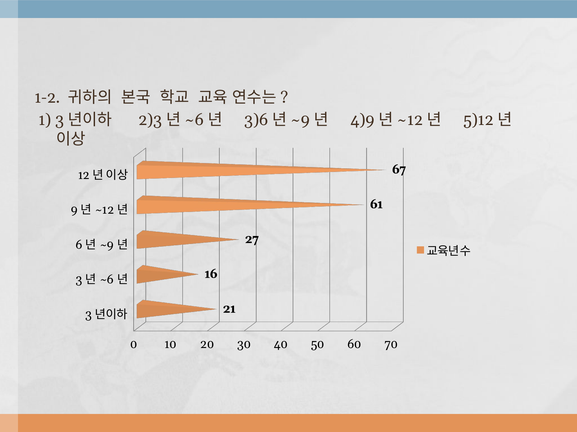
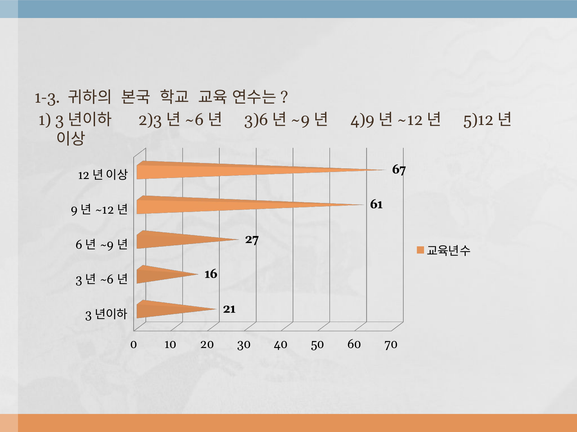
1-2: 1-2 -> 1-3
